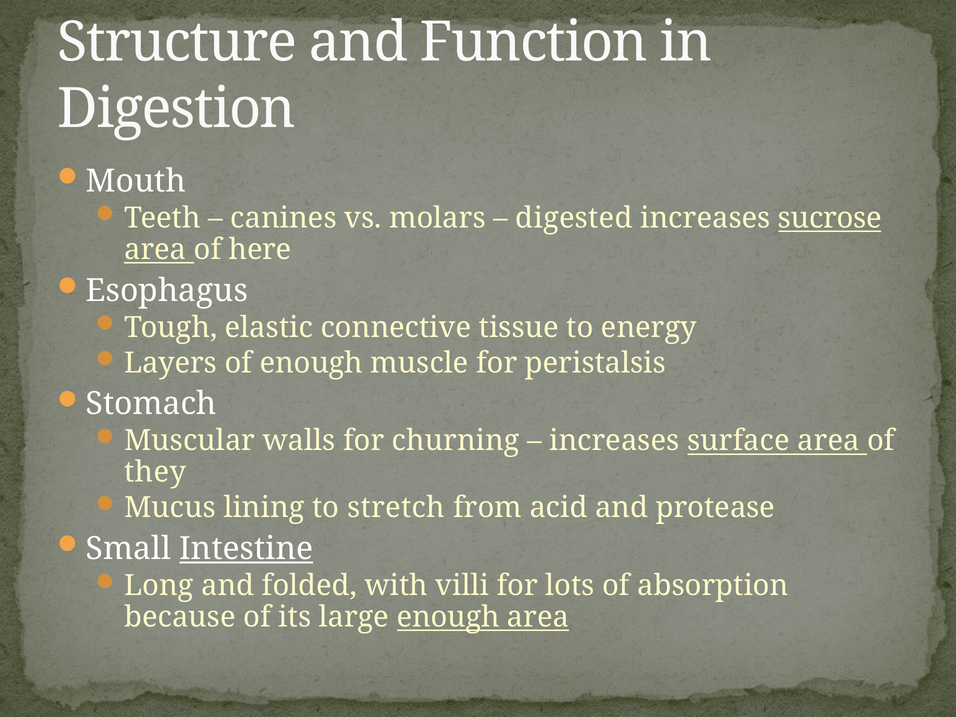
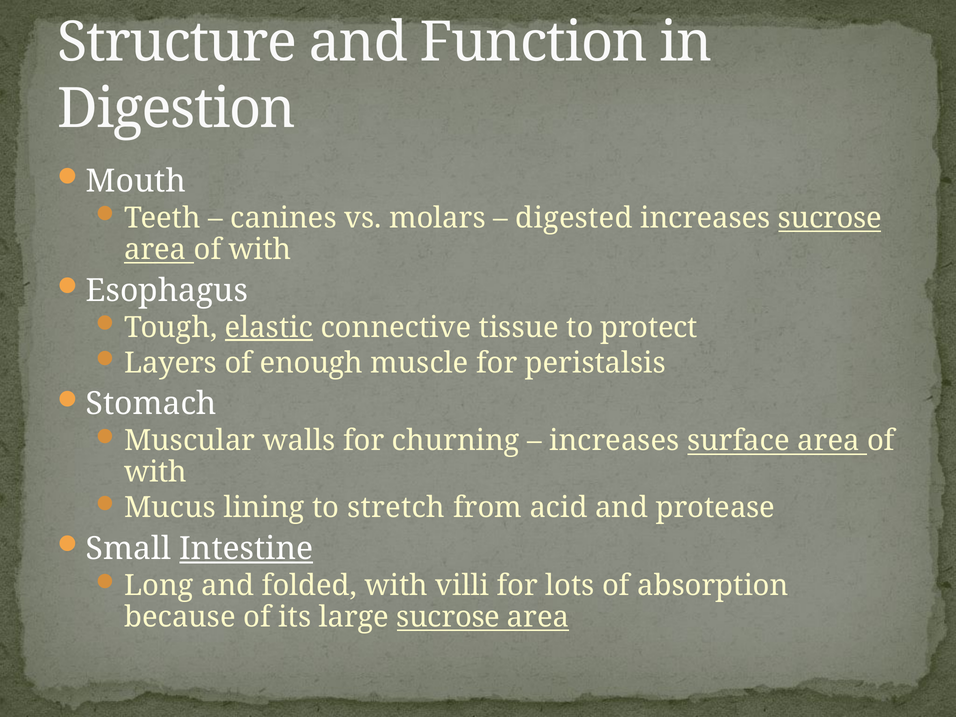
here at (260, 250): here -> with
elastic underline: none -> present
energy: energy -> protect
they at (155, 472): they -> with
large enough: enough -> sucrose
